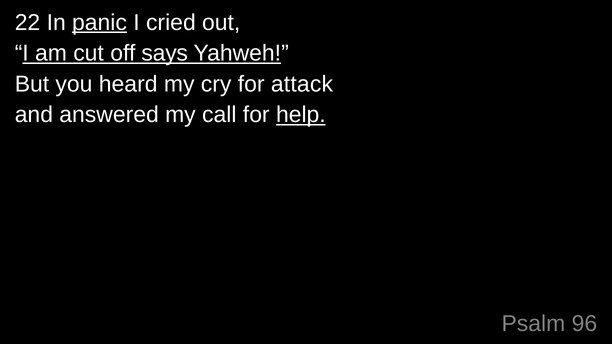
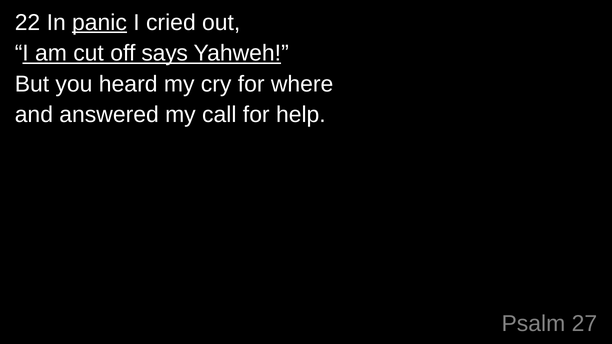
attack: attack -> where
help underline: present -> none
96: 96 -> 27
